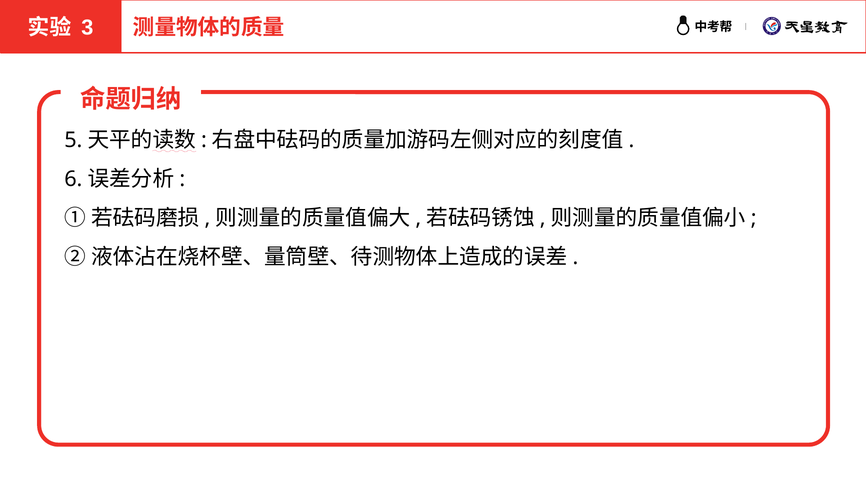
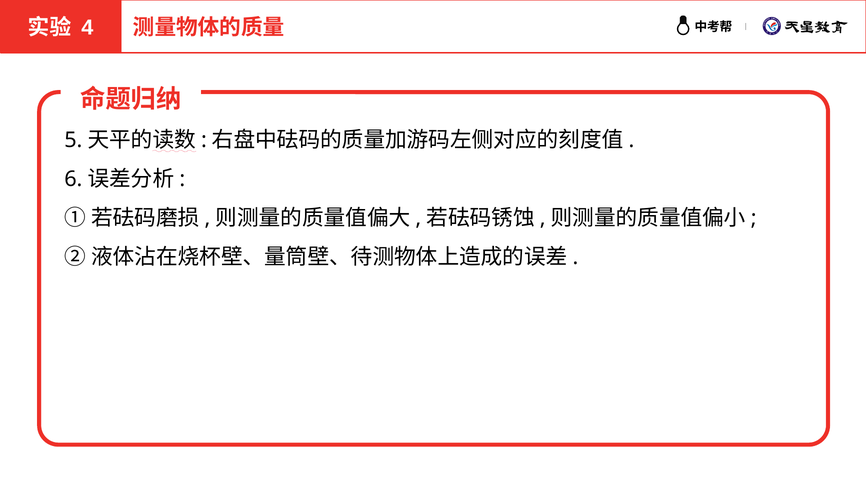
3: 3 -> 4
